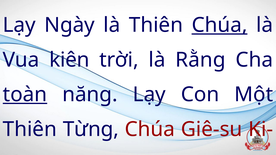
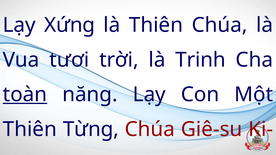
Ngày: Ngày -> Xứng
Chúa at (220, 25) underline: present -> none
kiên: kiên -> tươi
Rằng: Rằng -> Trinh
